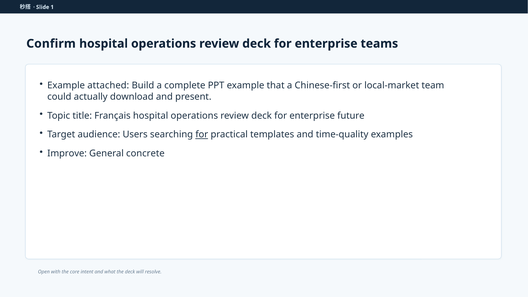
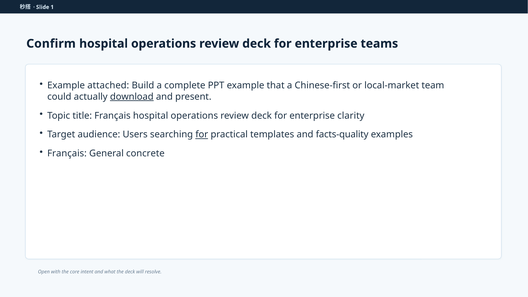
download underline: none -> present
future: future -> clarity
time-quality: time-quality -> facts-quality
Improve at (67, 153): Improve -> Français
